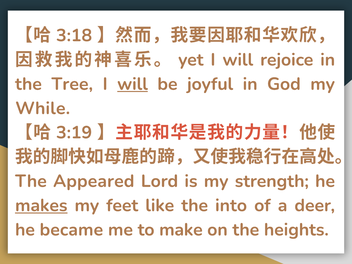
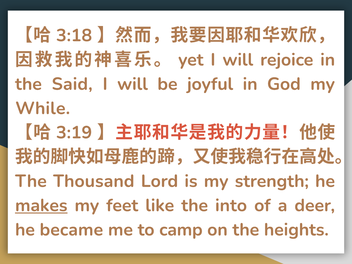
Tree: Tree -> Said
will at (133, 84) underline: present -> none
Appeared: Appeared -> Thousand
make: make -> camp
